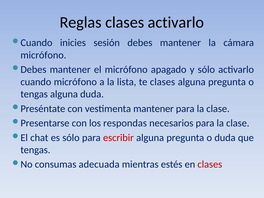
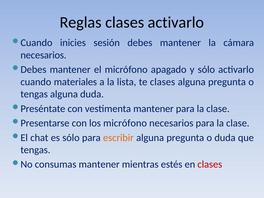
micrófono at (43, 55): micrófono -> necesarios
cuando micrófono: micrófono -> materiales
los respondas: respondas -> micrófono
escribir colour: red -> orange
consumas adecuada: adecuada -> mantener
